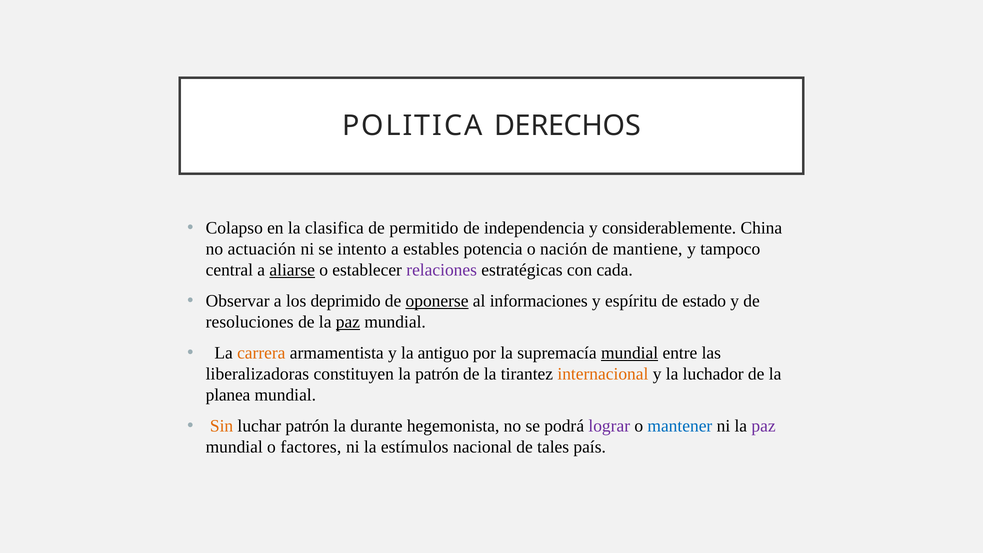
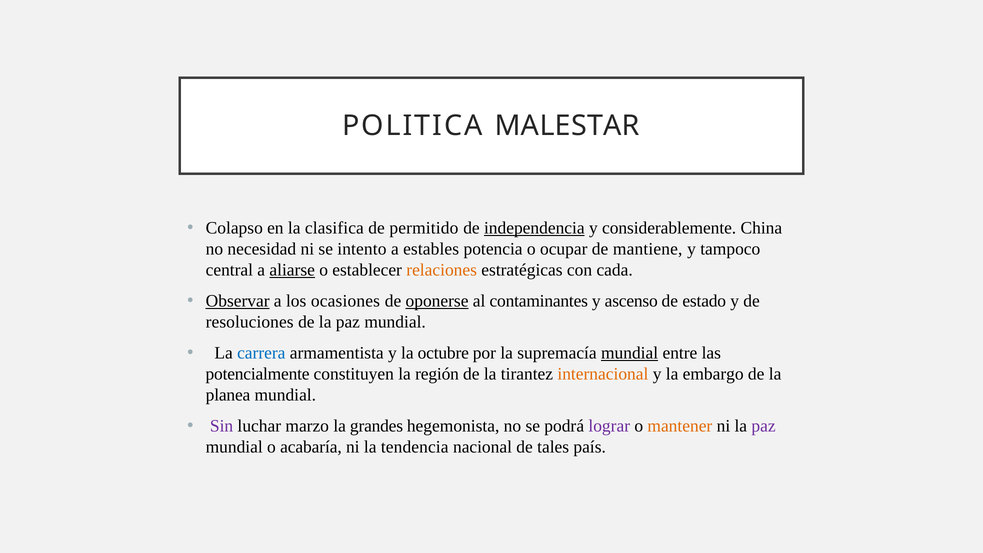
DERECHOS: DERECHOS -> MALESTAR
independencia underline: none -> present
actuación: actuación -> necesidad
nación: nación -> ocupar
relaciones colour: purple -> orange
Observar underline: none -> present
deprimido: deprimido -> ocasiones
informaciones: informaciones -> contaminantes
espíritu: espíritu -> ascenso
paz at (348, 322) underline: present -> none
carrera colour: orange -> blue
antiguo: antiguo -> octubre
liberalizadoras: liberalizadoras -> potencialmente
la patrón: patrón -> región
luchador: luchador -> embargo
Sin colour: orange -> purple
luchar patrón: patrón -> marzo
durante: durante -> grandes
mantener colour: blue -> orange
factores: factores -> acabaría
estímulos: estímulos -> tendencia
